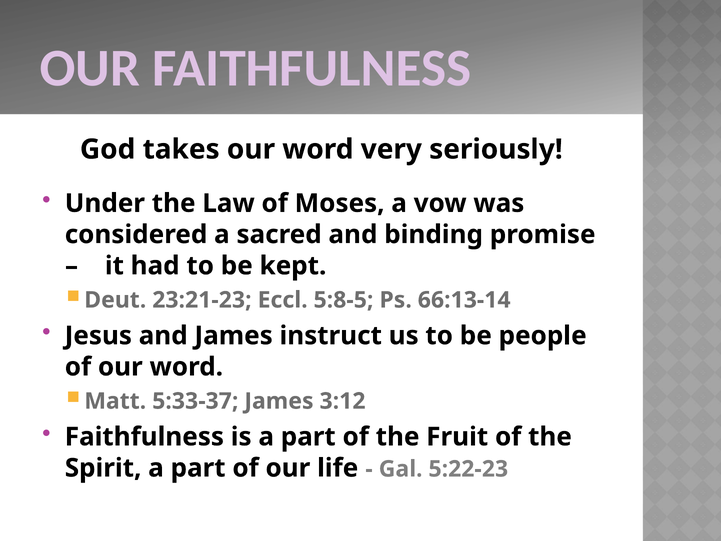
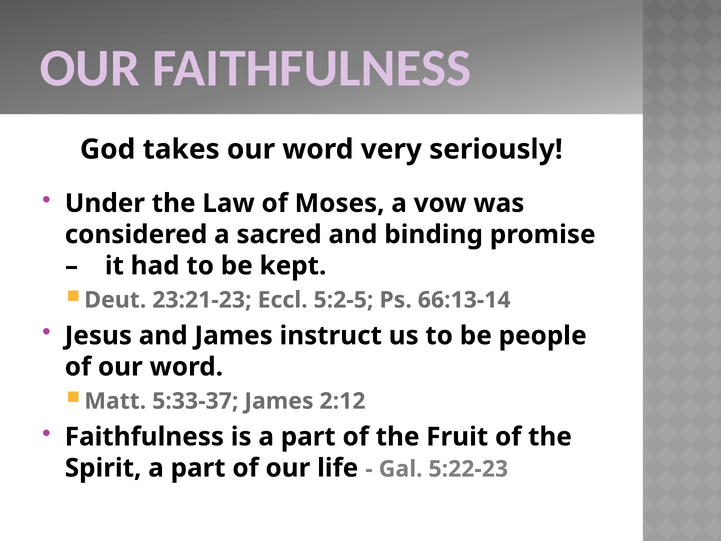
5:8-5: 5:8-5 -> 5:2-5
3:12: 3:12 -> 2:12
